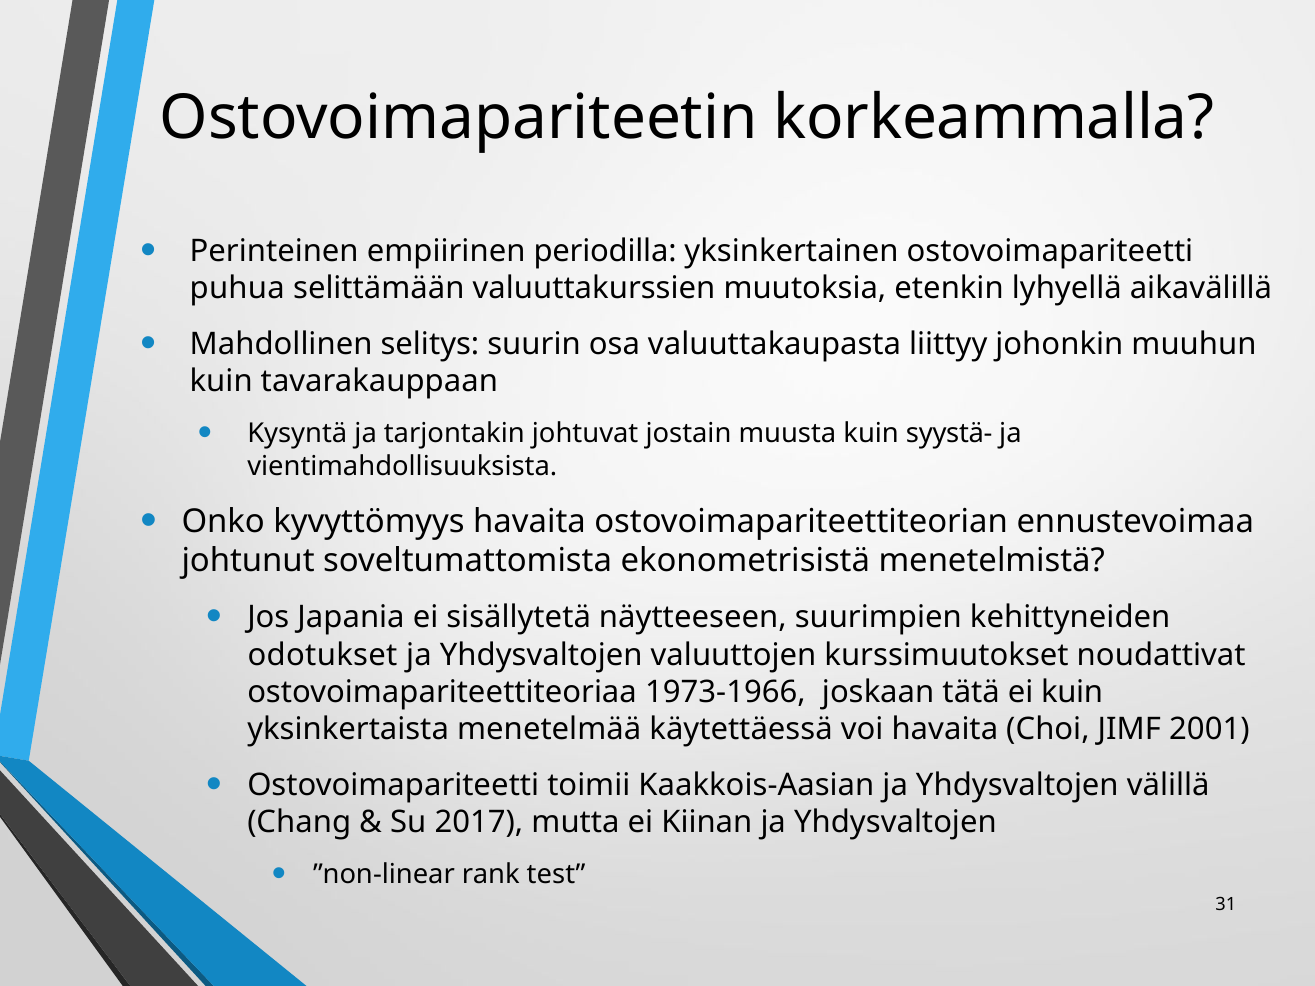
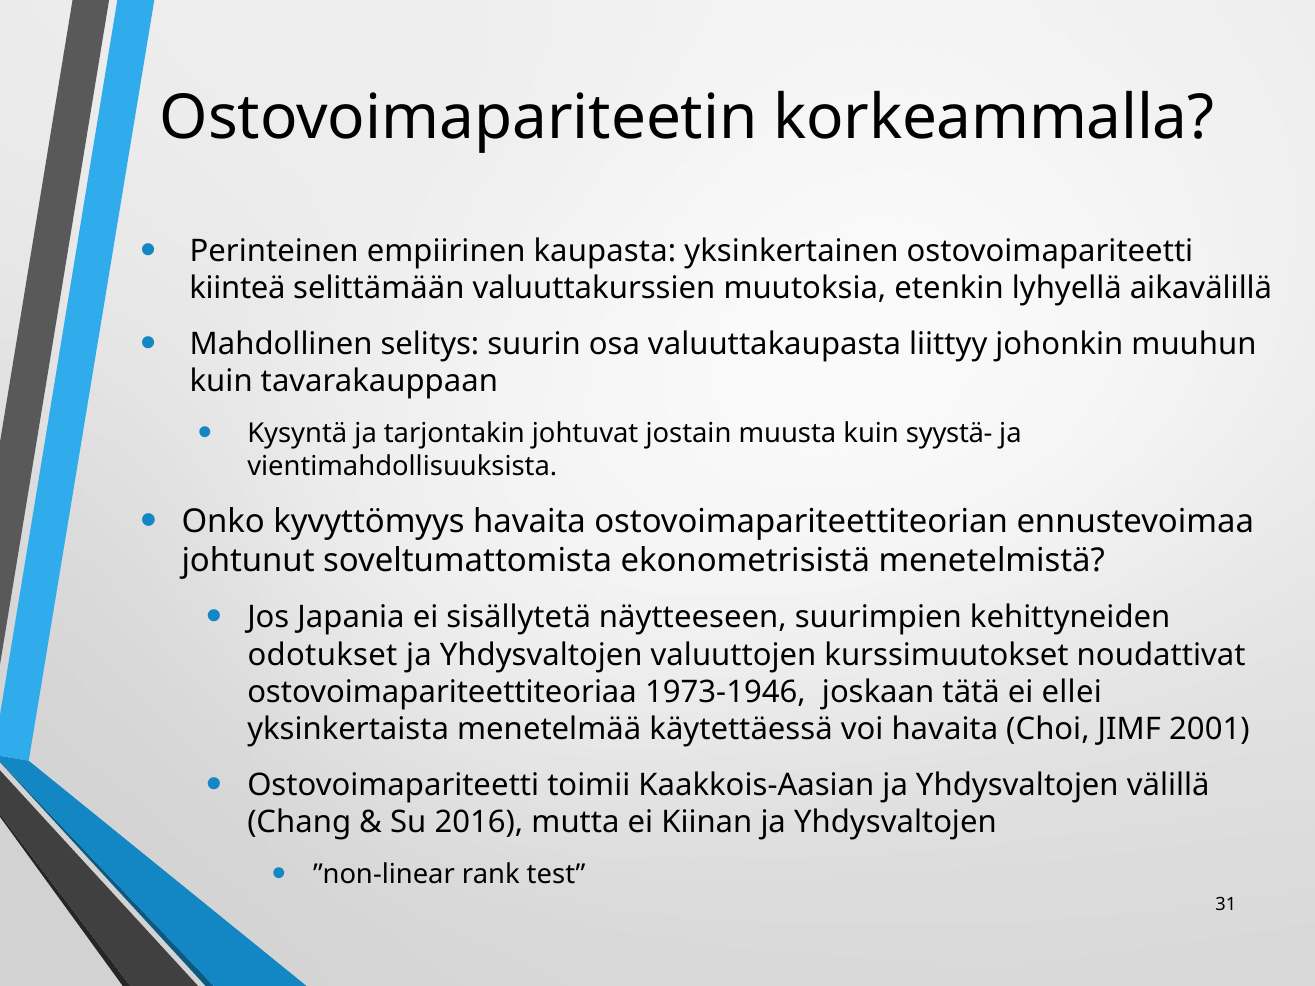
periodilla: periodilla -> kaupasta
puhua: puhua -> kiinteä
1973-1966: 1973-1966 -> 1973-1946
ei kuin: kuin -> ellei
2017: 2017 -> 2016
